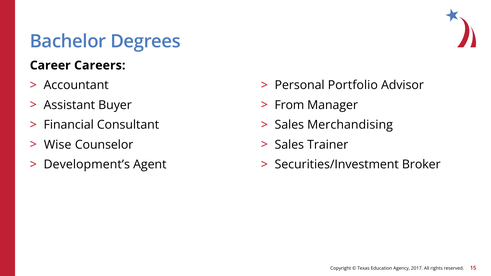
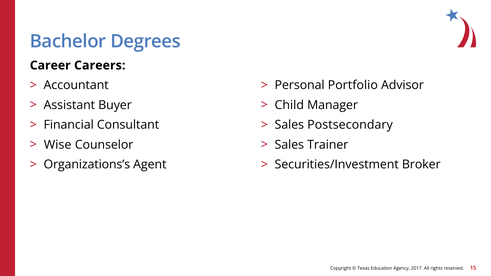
From: From -> Child
Merchandising: Merchandising -> Postsecondary
Development’s: Development’s -> Organizations’s
